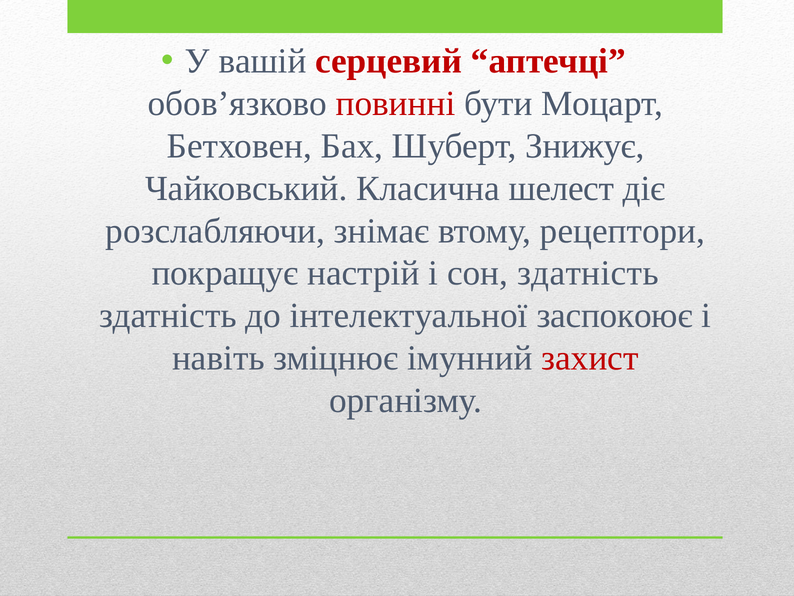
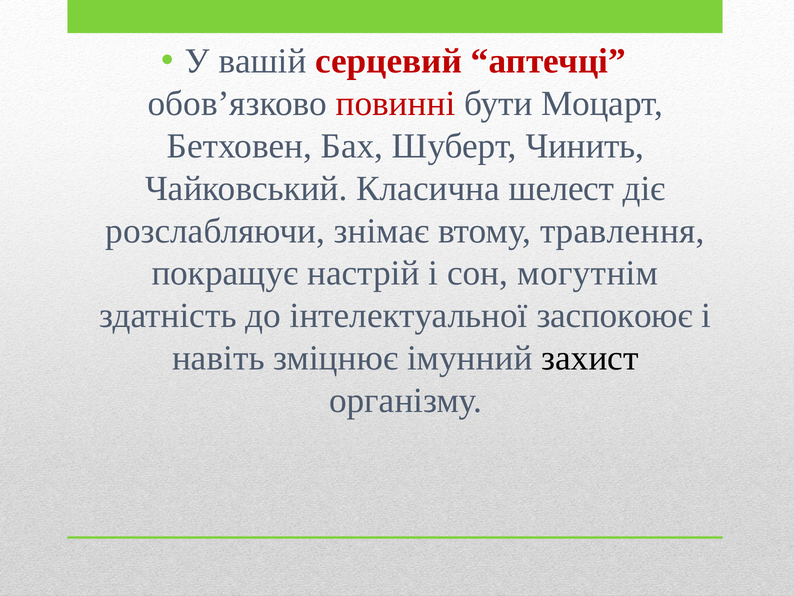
Знижує: Знижує -> Чинить
рецептори: рецептори -> травлення
сон здатність: здатність -> могутнім
захист colour: red -> black
